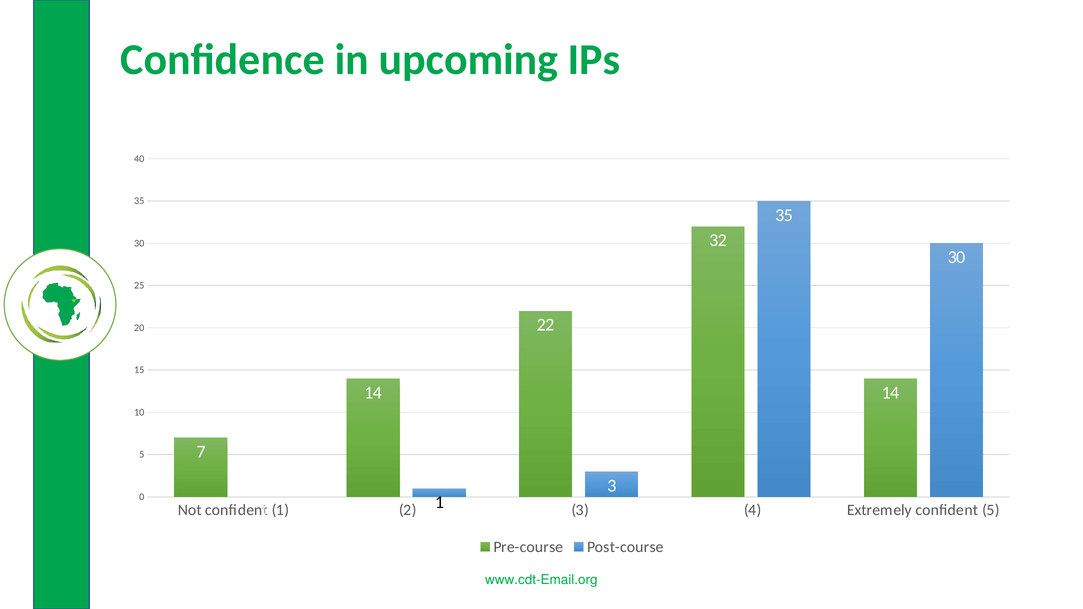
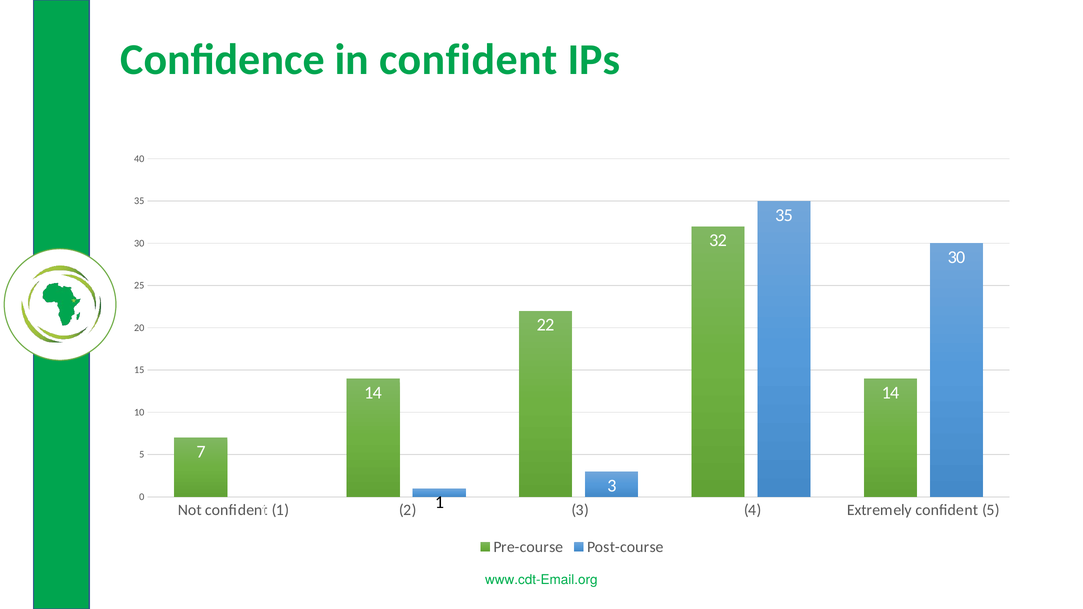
in upcoming: upcoming -> confident
